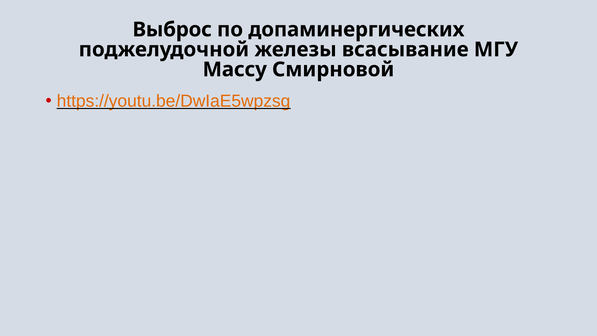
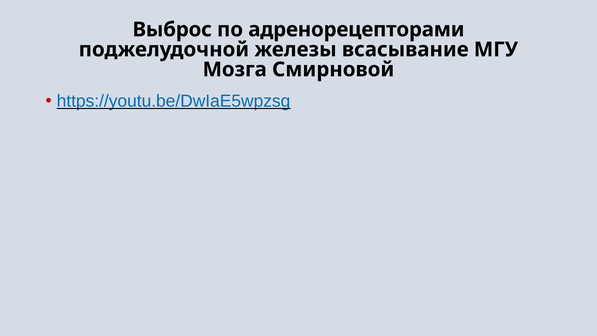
допаминергических: допаминергических -> адренорецепторами
Массу: Массу -> Мозга
https://youtu.be/DwIaE5wpzsg colour: orange -> blue
